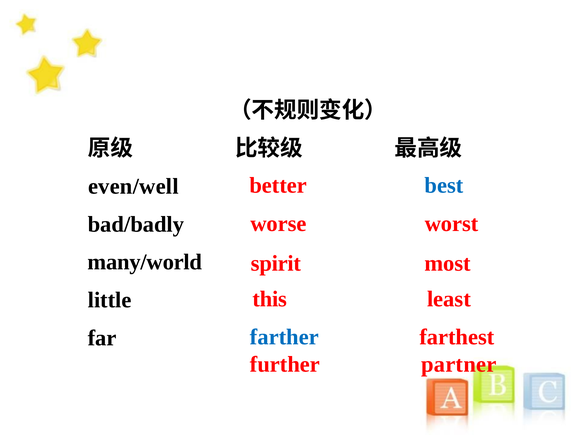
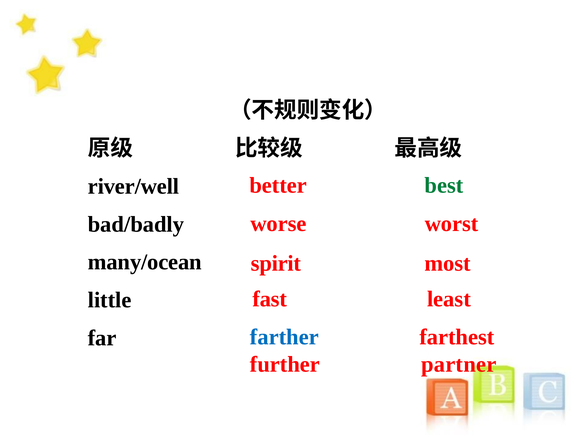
best colour: blue -> green
even/well: even/well -> river/well
many/world: many/world -> many/ocean
this: this -> fast
